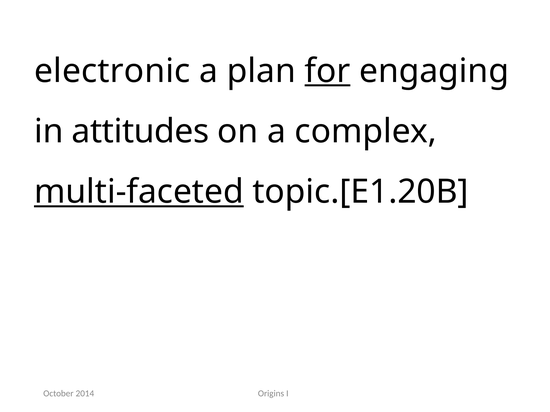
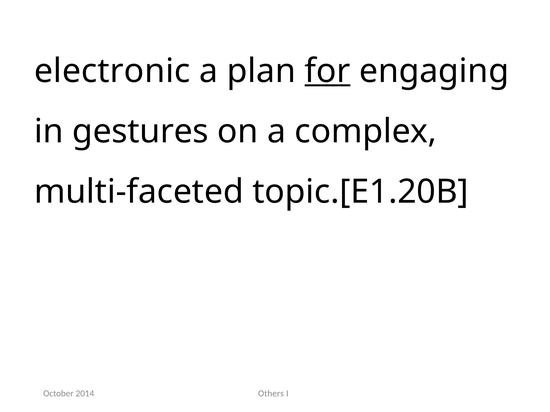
attitudes: attitudes -> gestures
multi-faceted underline: present -> none
Origins: Origins -> Others
